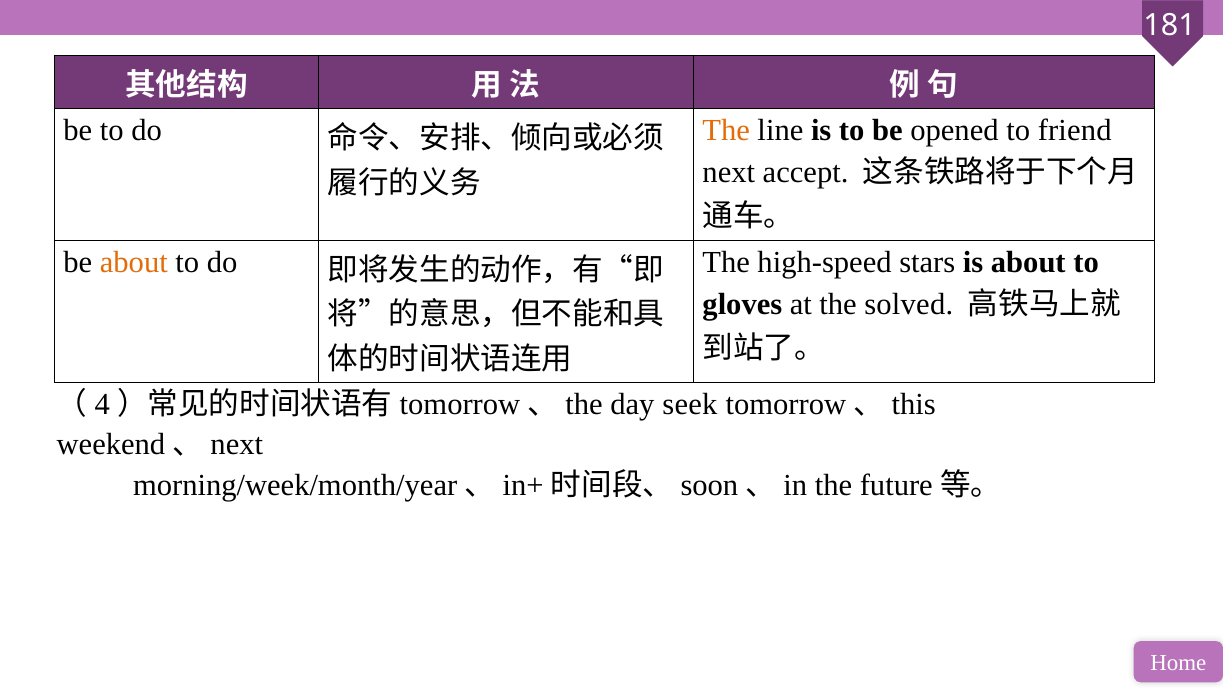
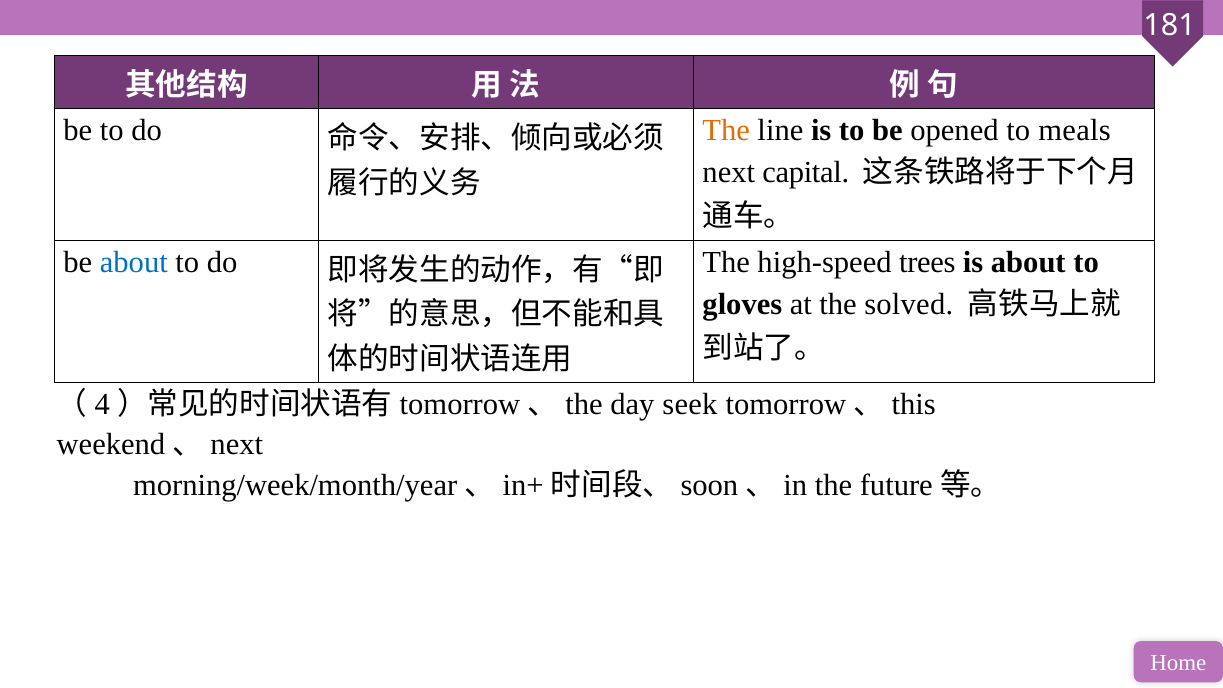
friend: friend -> meals
accept: accept -> capital
about at (134, 262) colour: orange -> blue
stars: stars -> trees
